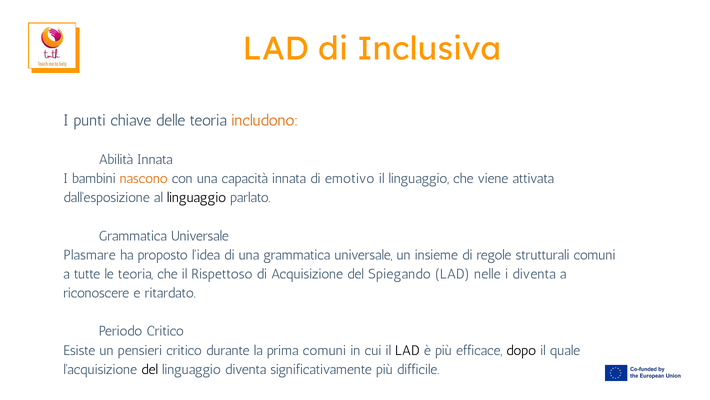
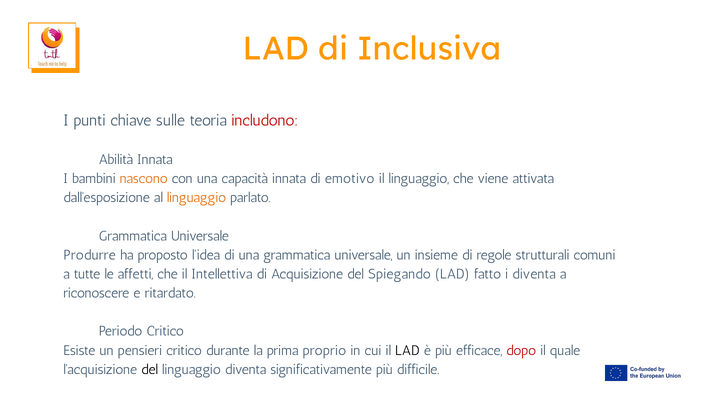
delle: delle -> sulle
includono colour: orange -> red
linguaggio at (196, 198) colour: black -> orange
Plasmare: Plasmare -> Produrre
le teoria: teoria -> affetti
Rispettoso: Rispettoso -> Intellettiva
nelle: nelle -> fatto
prima comuni: comuni -> proprio
dopo colour: black -> red
